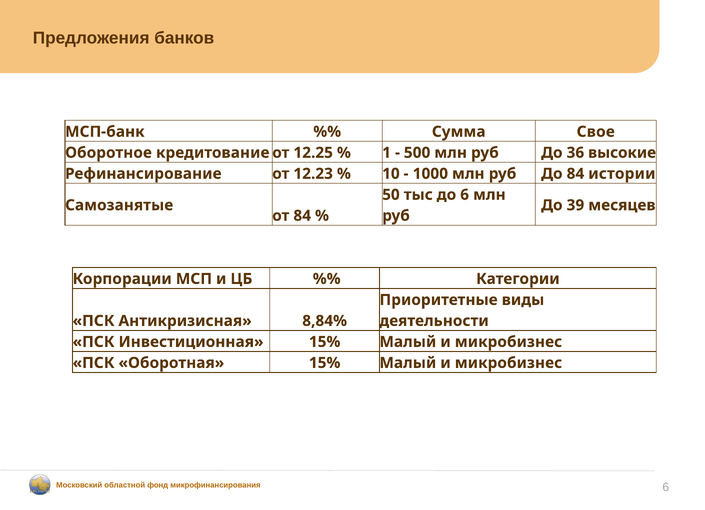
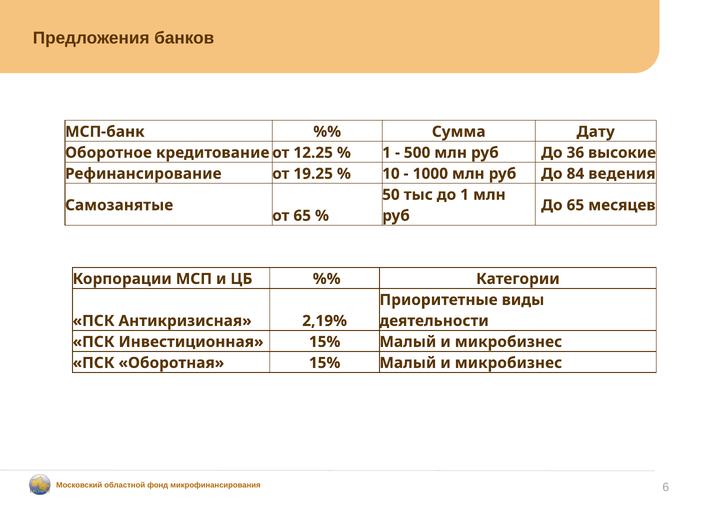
Свое: Свое -> Дату
12.23: 12.23 -> 19.25
истории: истории -> ведения
до 6: 6 -> 1
До 39: 39 -> 65
от 84: 84 -> 65
8,84%: 8,84% -> 2,19%
